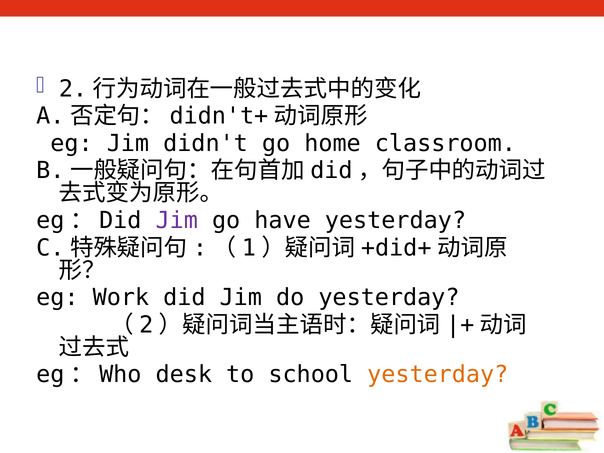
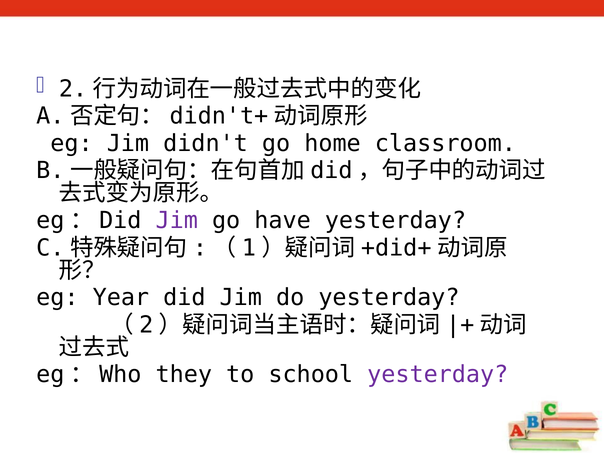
Work: Work -> Year
desk: desk -> they
yesterday at (438, 375) colour: orange -> purple
